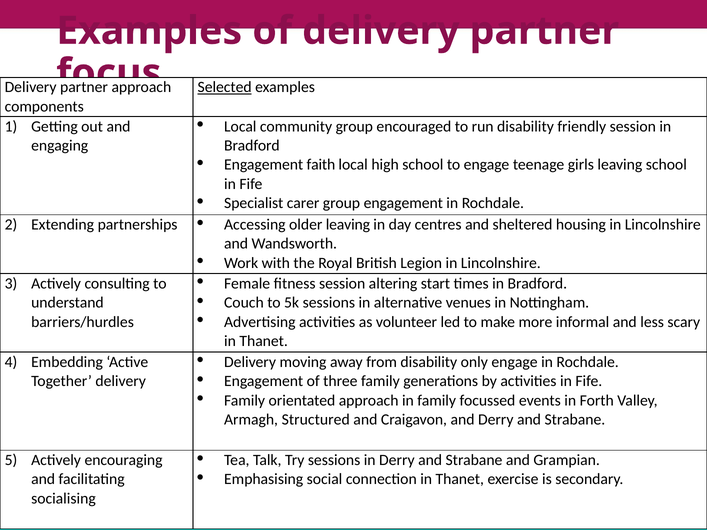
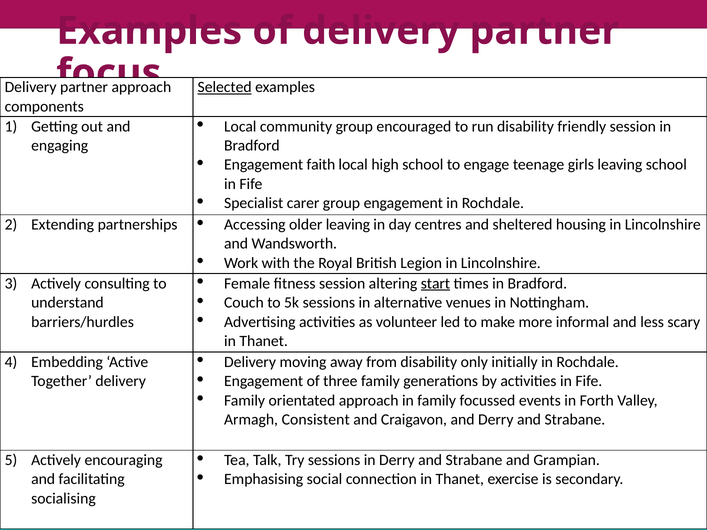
start underline: none -> present
only engage: engage -> initially
Structured: Structured -> Consistent
